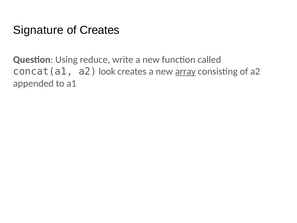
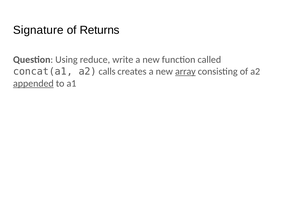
of Creates: Creates -> Returns
look: look -> calls
appended underline: none -> present
